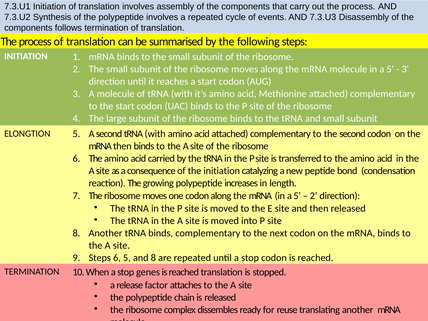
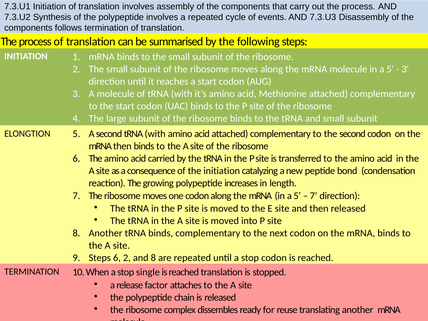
2 at (314, 196): 2 -> 7
6 5: 5 -> 2
genes: genes -> single
